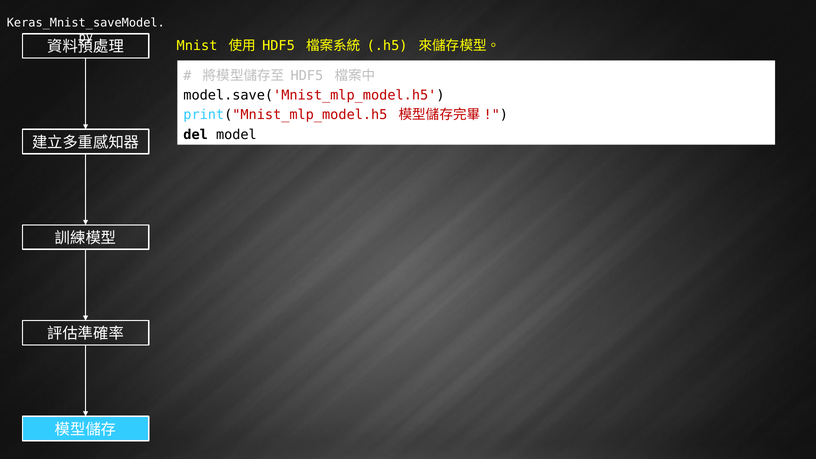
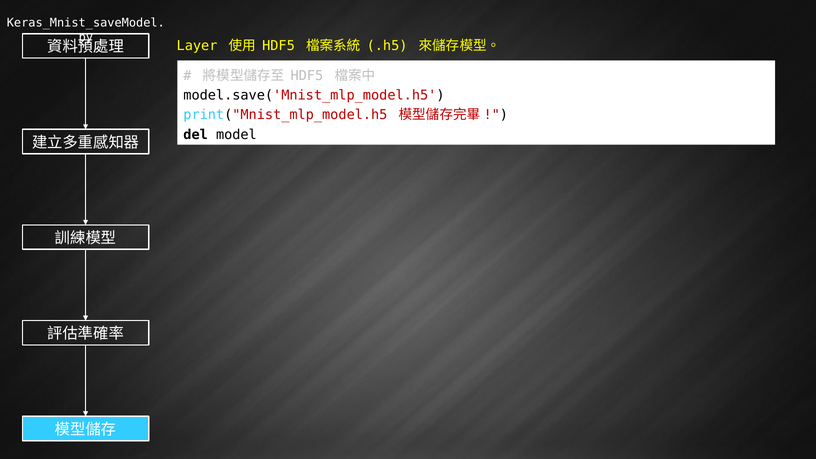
Mnist: Mnist -> Layer
